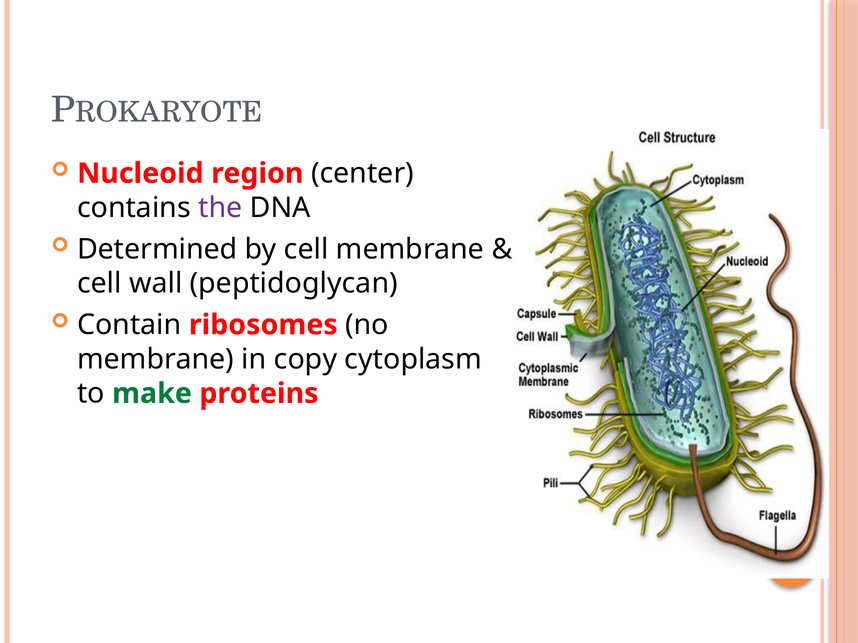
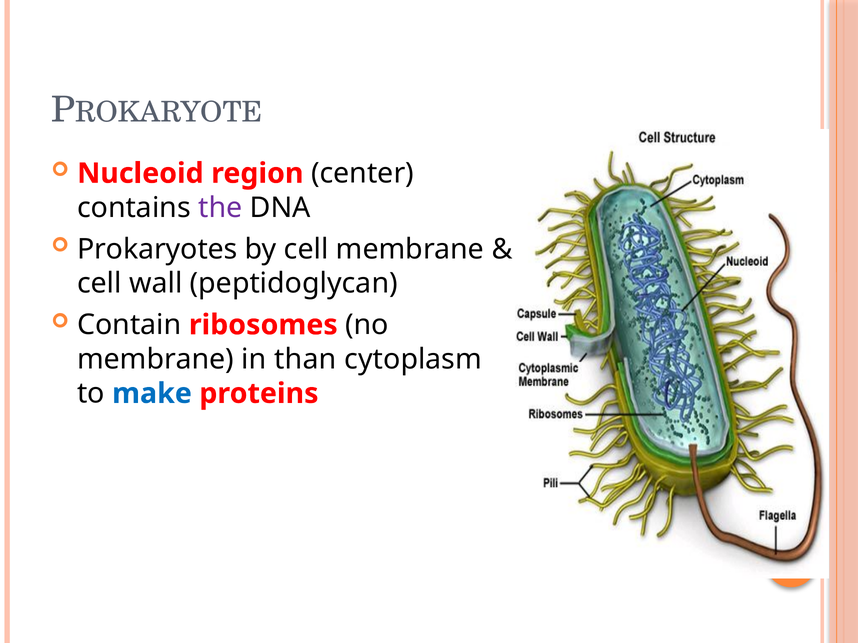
Determined: Determined -> Prokaryotes
copy: copy -> than
make colour: green -> blue
